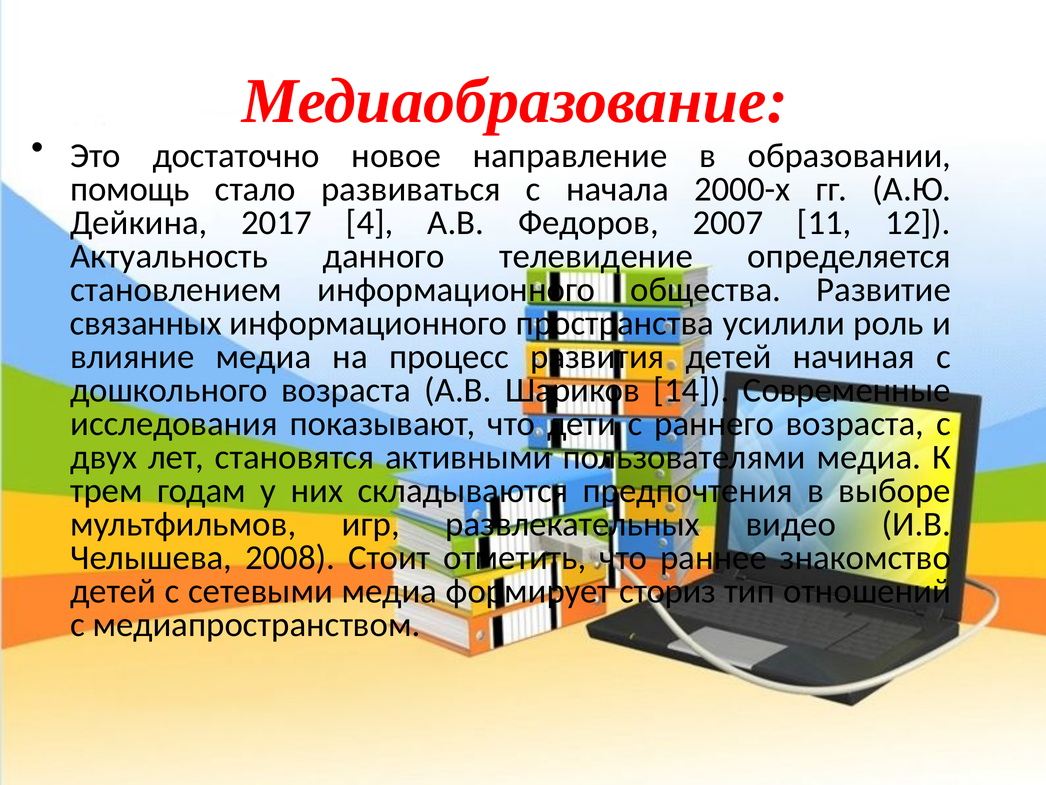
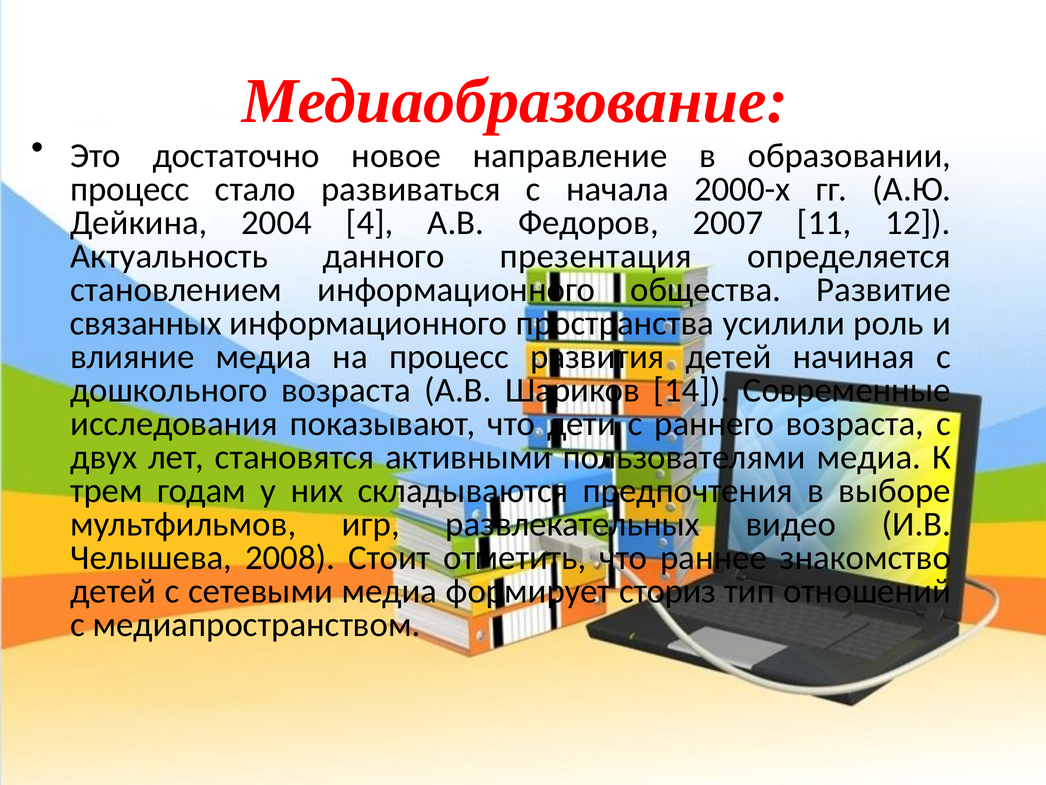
помощь at (130, 189): помощь -> процесс
2017: 2017 -> 2004
телевидение: телевидение -> презентация
